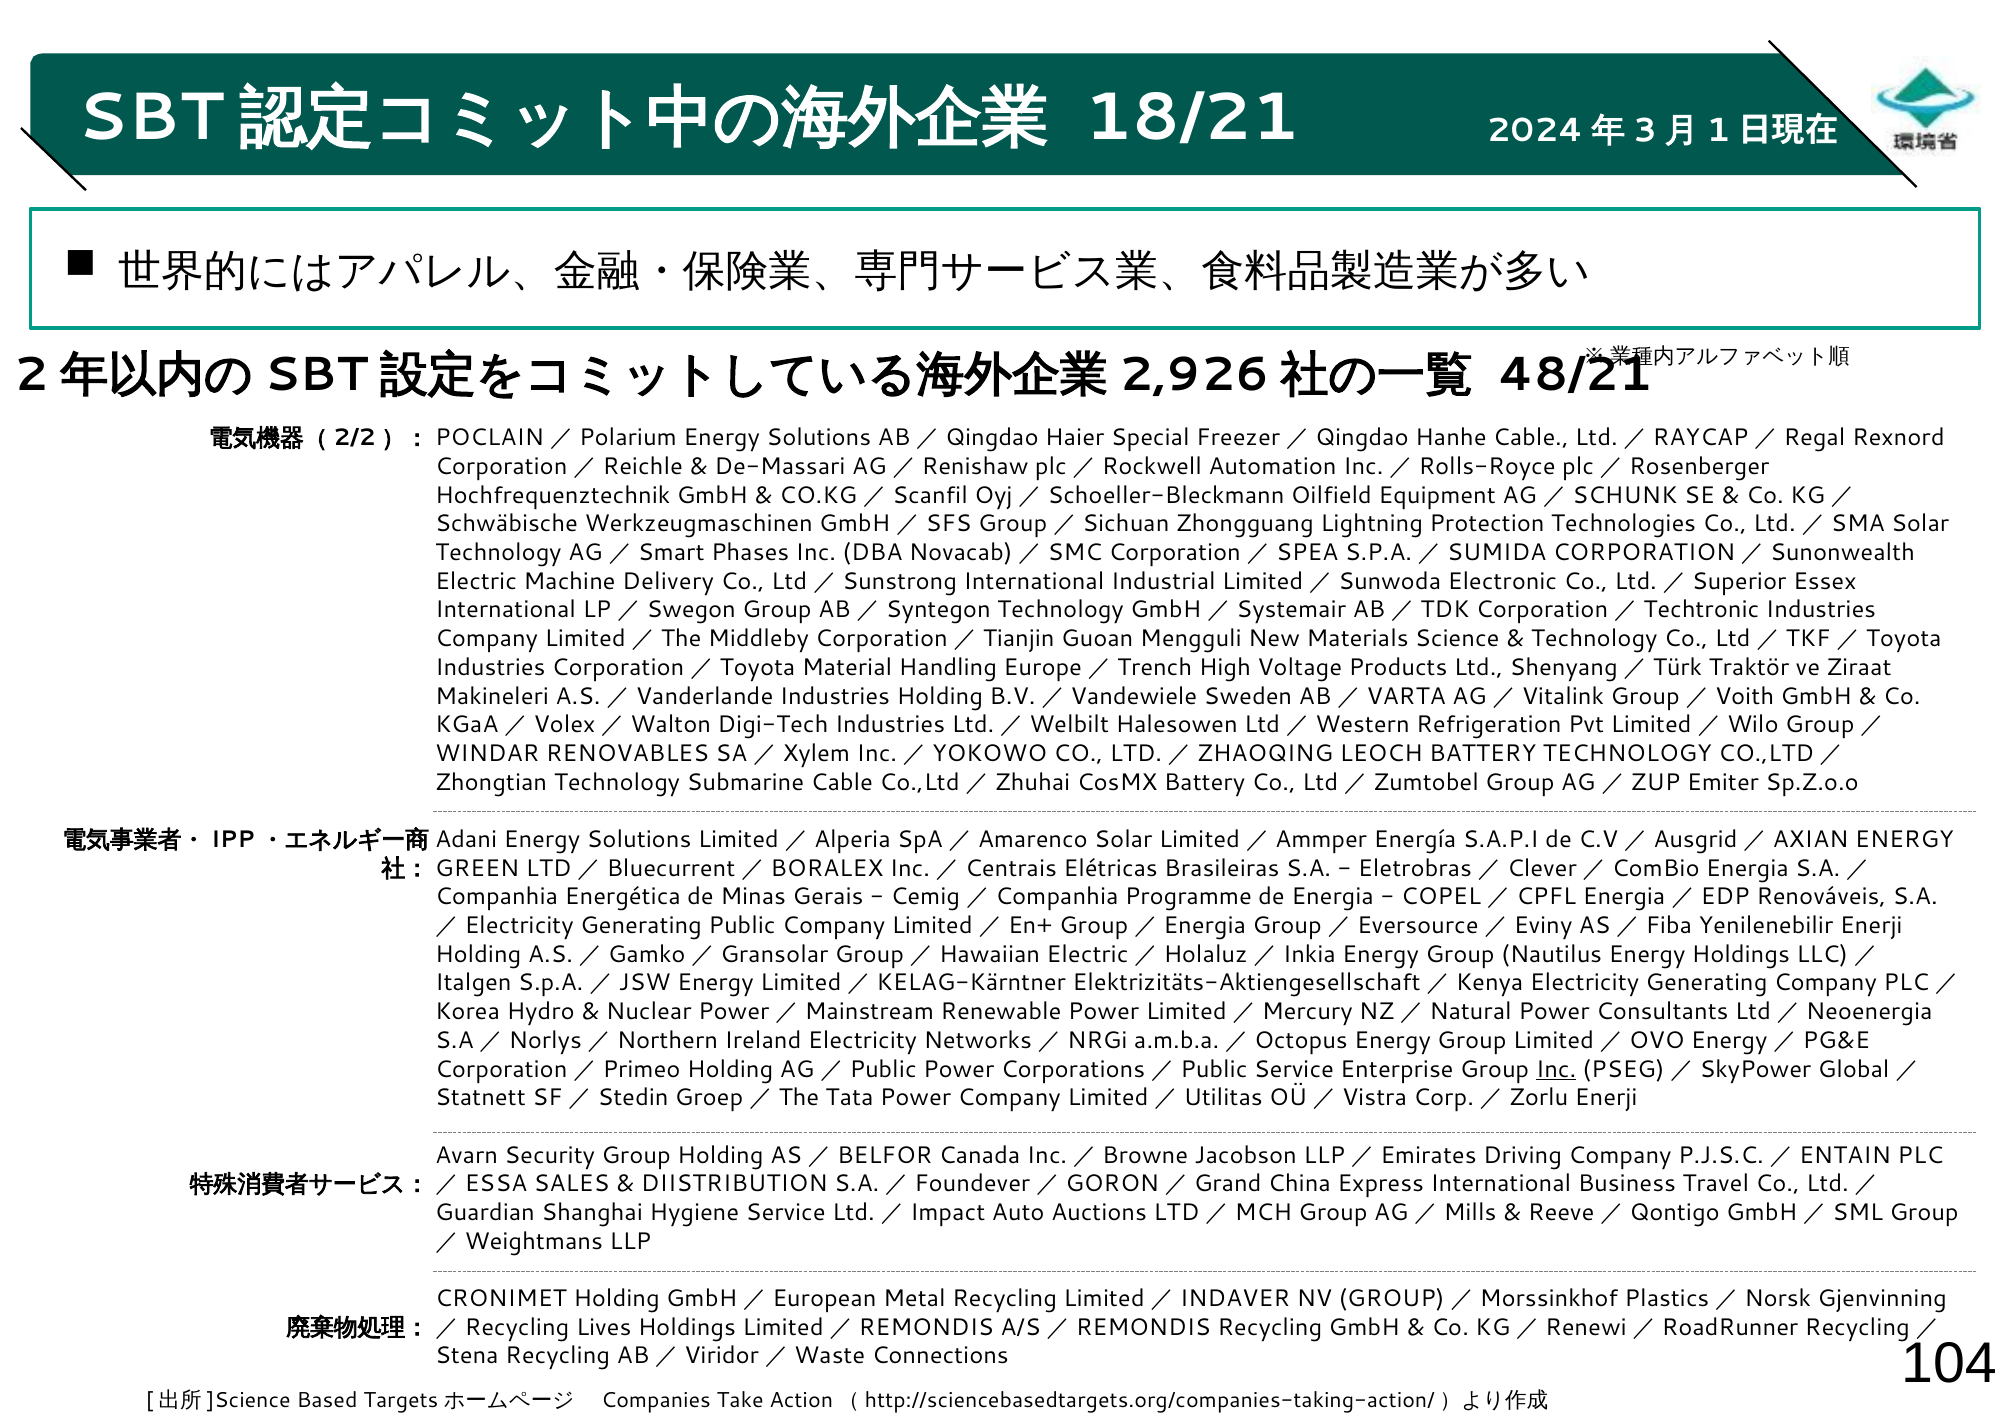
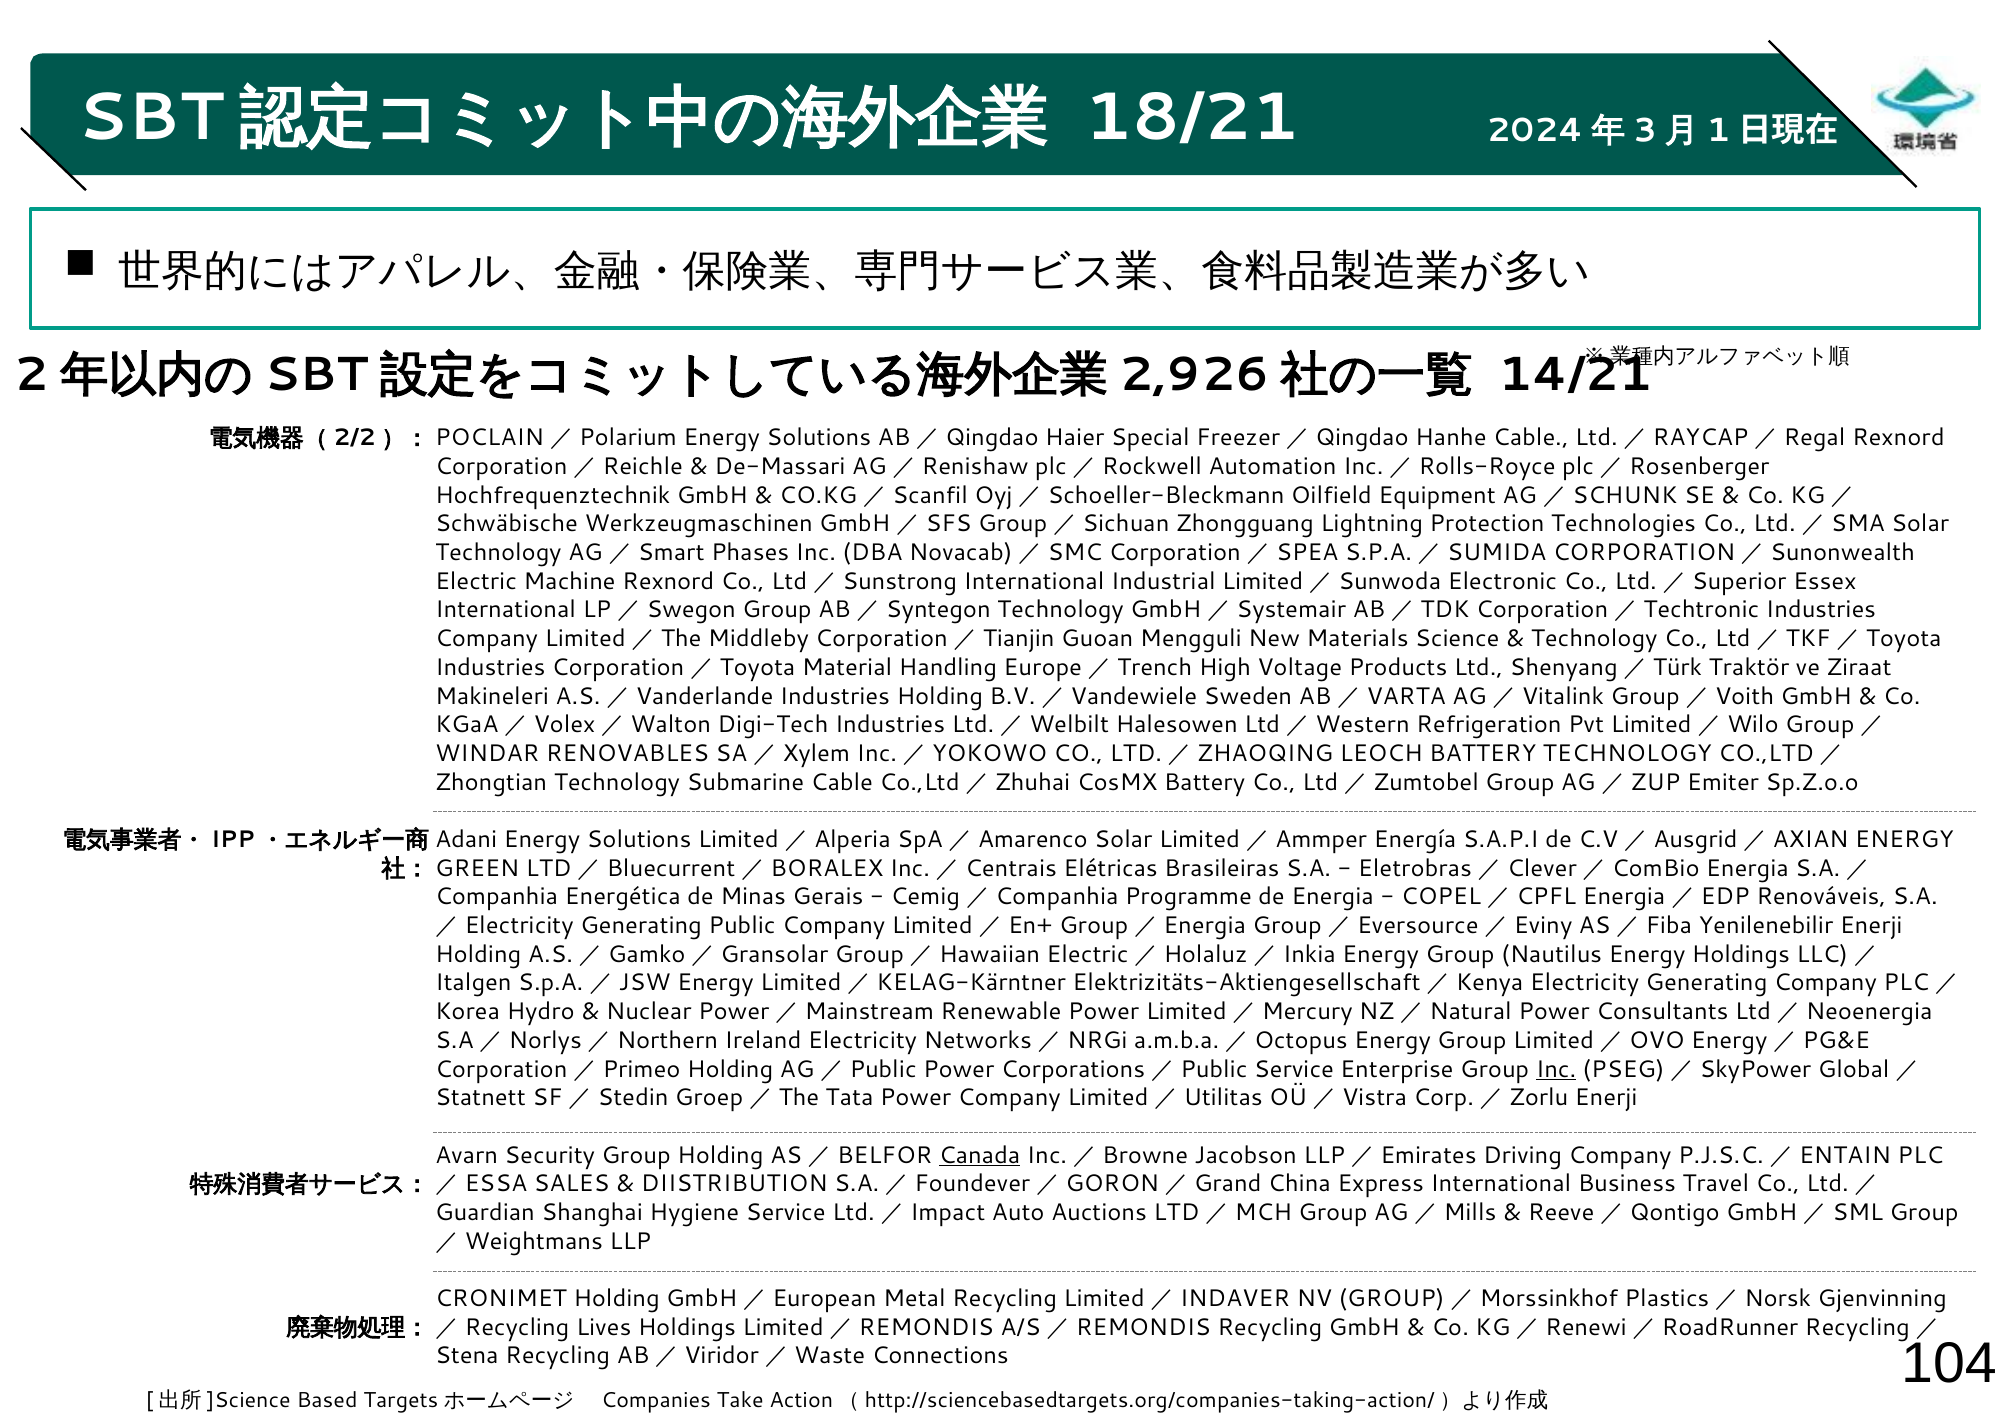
48/21: 48/21 -> 14/21
Machine Delivery: Delivery -> Rexnord
Canada underline: none -> present
